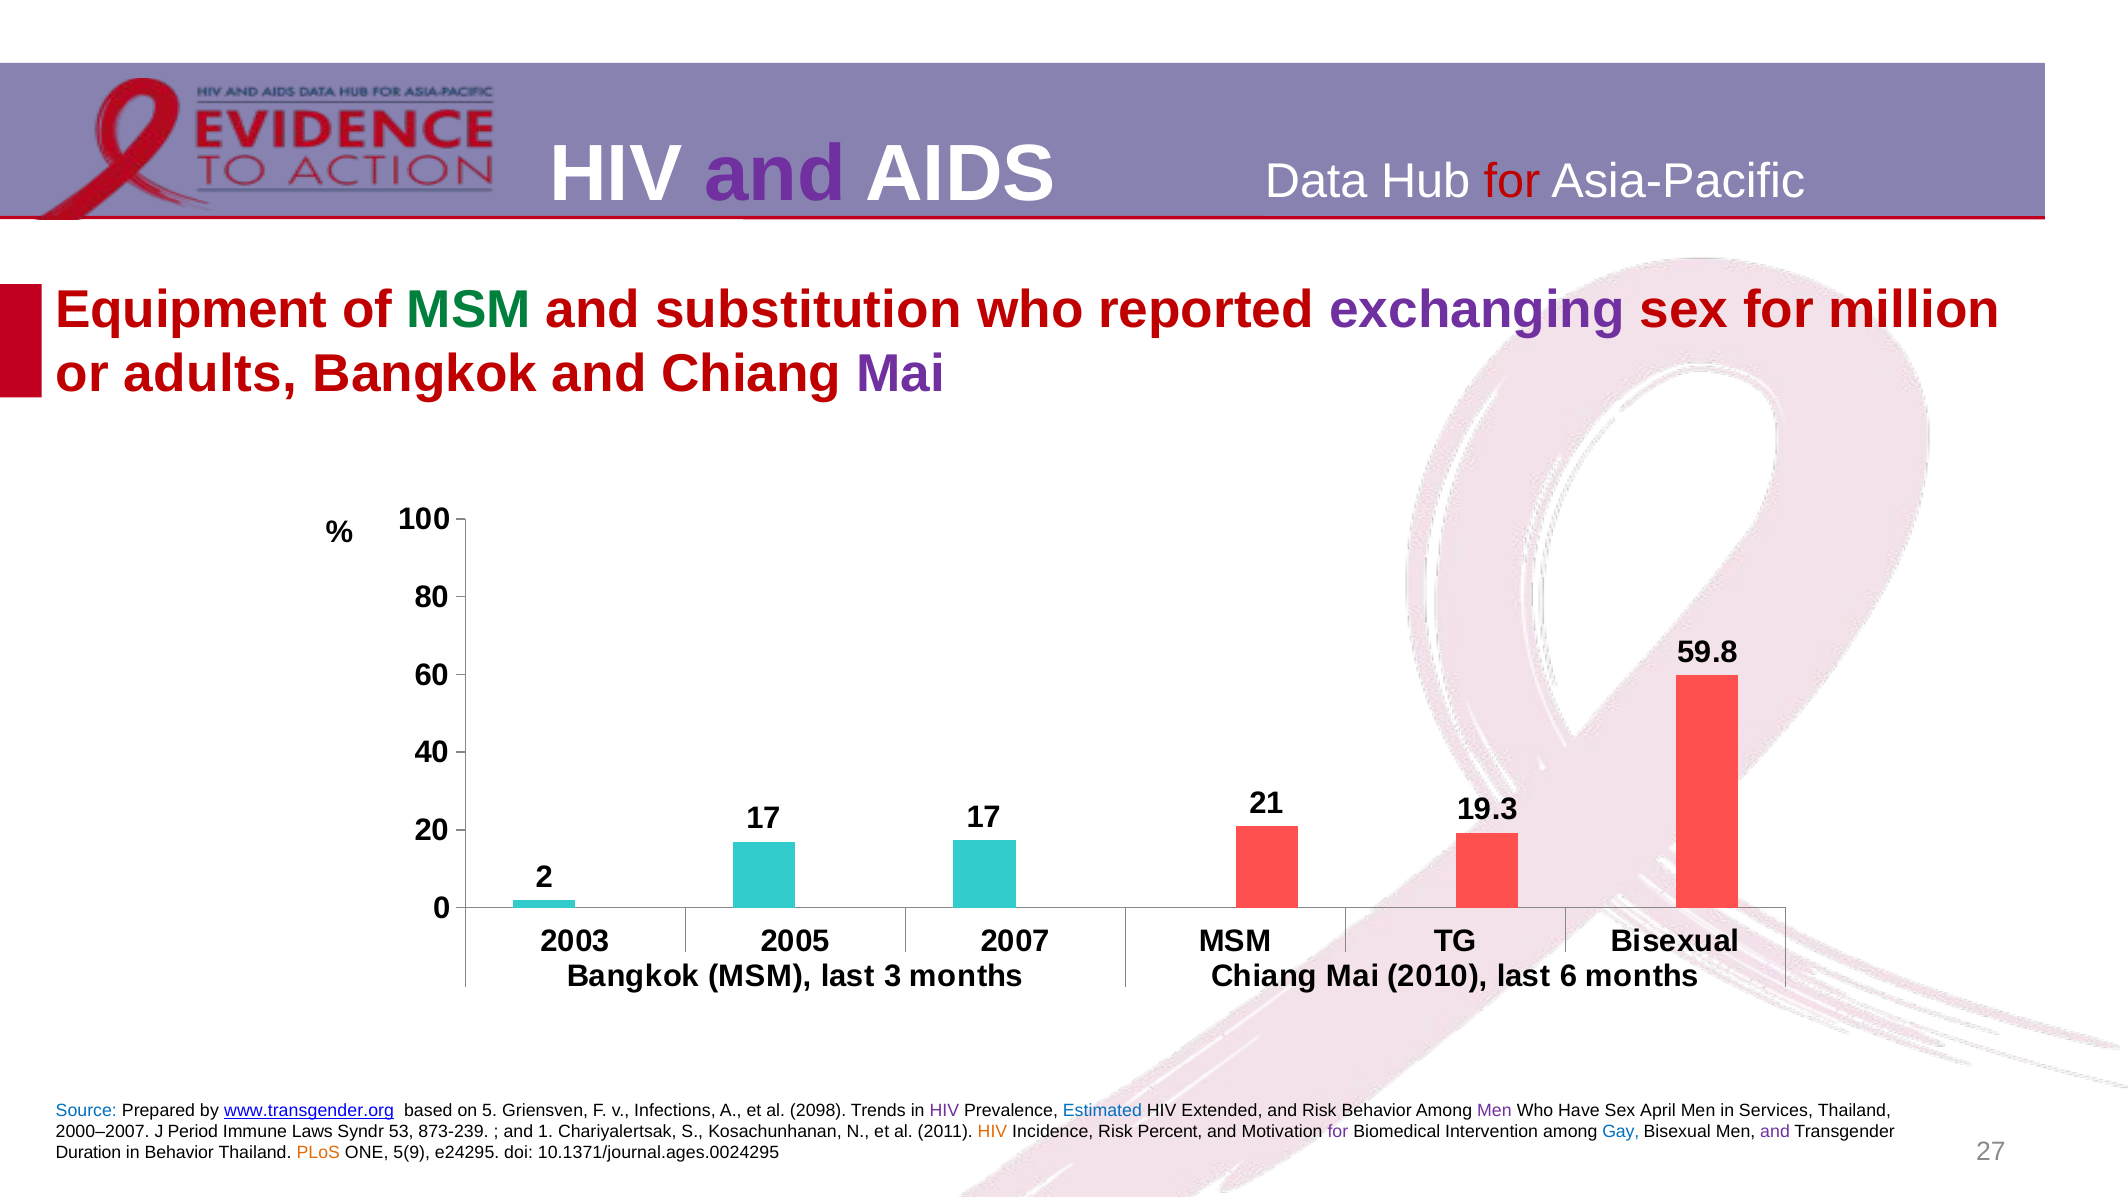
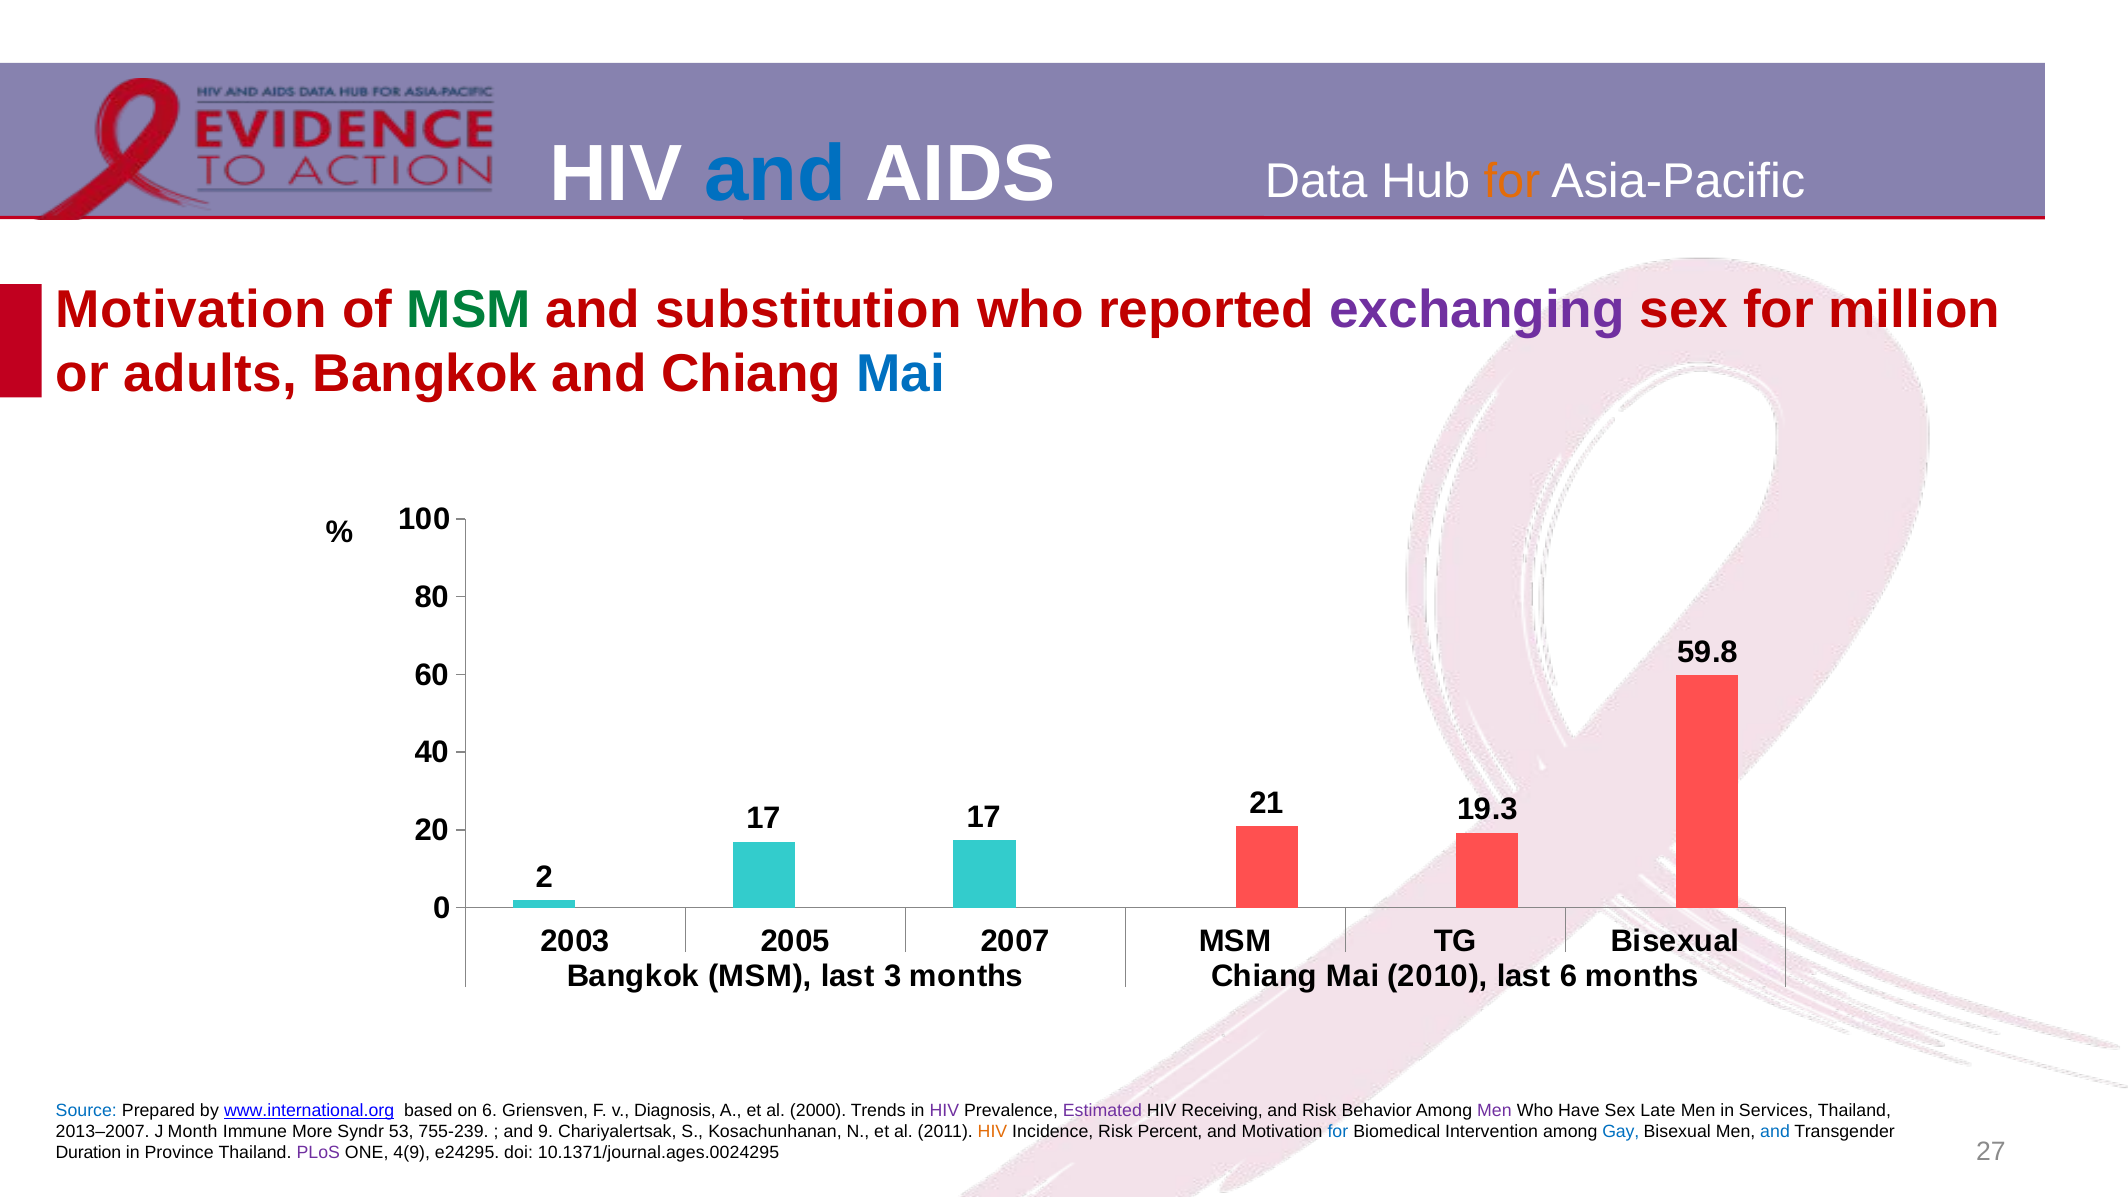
and at (775, 174) colour: purple -> blue
for at (1512, 181) colour: red -> orange
Equipment at (192, 310): Equipment -> Motivation
Mai at (900, 373) colour: purple -> blue
www.transgender.org: www.transgender.org -> www.international.org
on 5: 5 -> 6
Infections: Infections -> Diagnosis
2098: 2098 -> 2000
Estimated colour: blue -> purple
Extended: Extended -> Receiving
April: April -> Late
2000–2007: 2000–2007 -> 2013–2007
Period: Period -> Month
Laws: Laws -> More
873-239: 873-239 -> 755-239
1: 1 -> 9
for at (1338, 1132) colour: purple -> blue
and at (1775, 1132) colour: purple -> blue
in Behavior: Behavior -> Province
PLoS colour: orange -> purple
5(9: 5(9 -> 4(9
